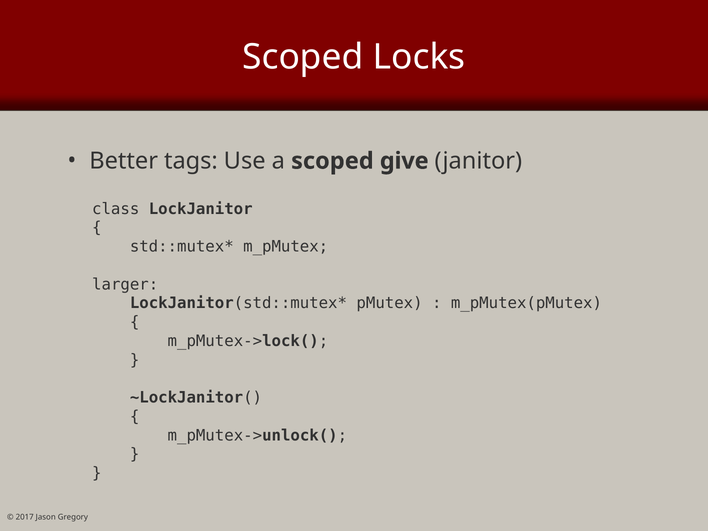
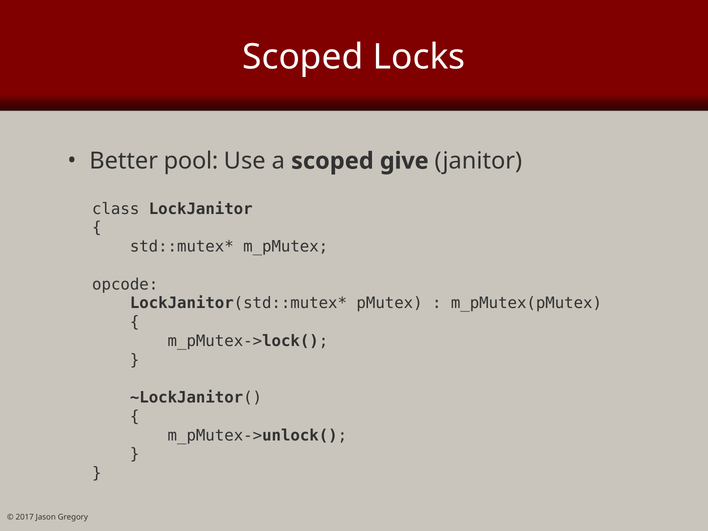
tags: tags -> pool
larger: larger -> opcode
